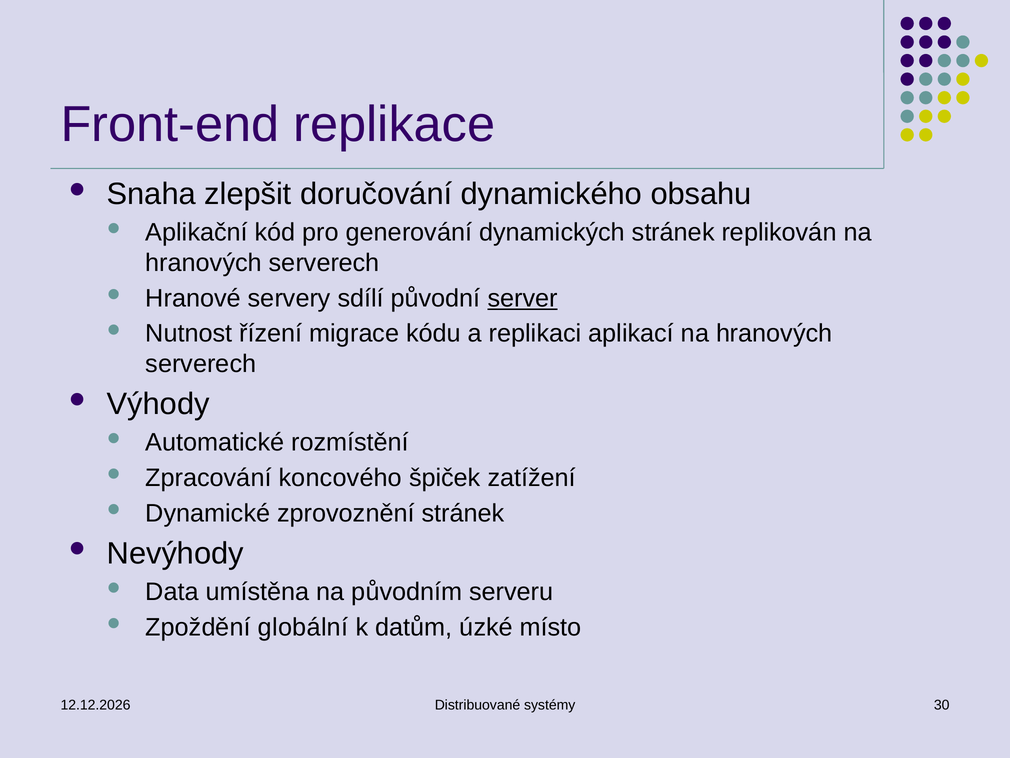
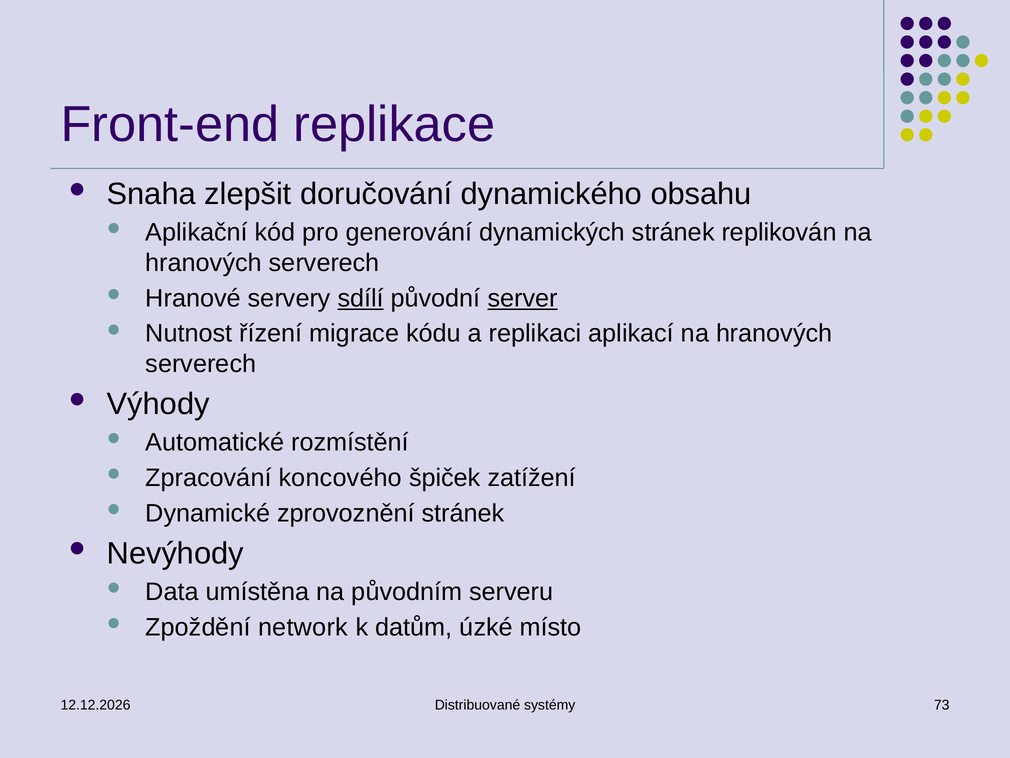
sdílí underline: none -> present
globální: globální -> network
30: 30 -> 73
